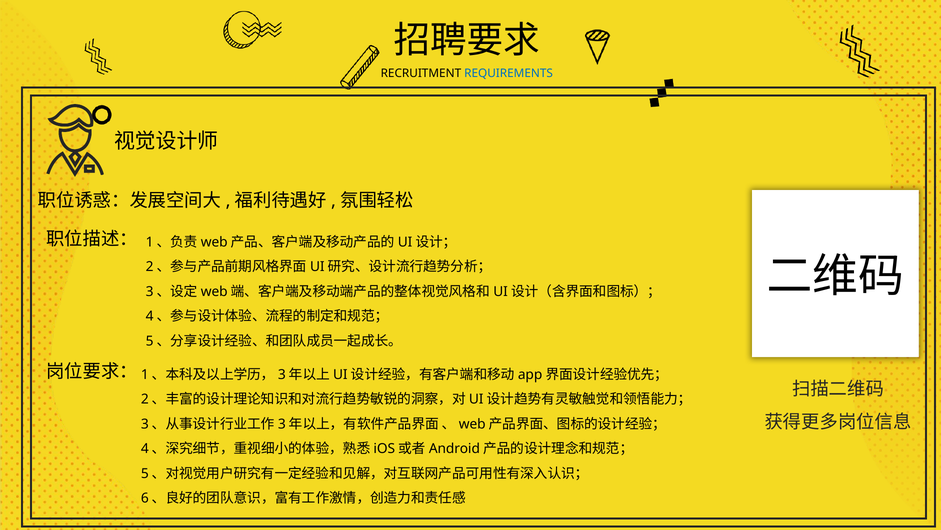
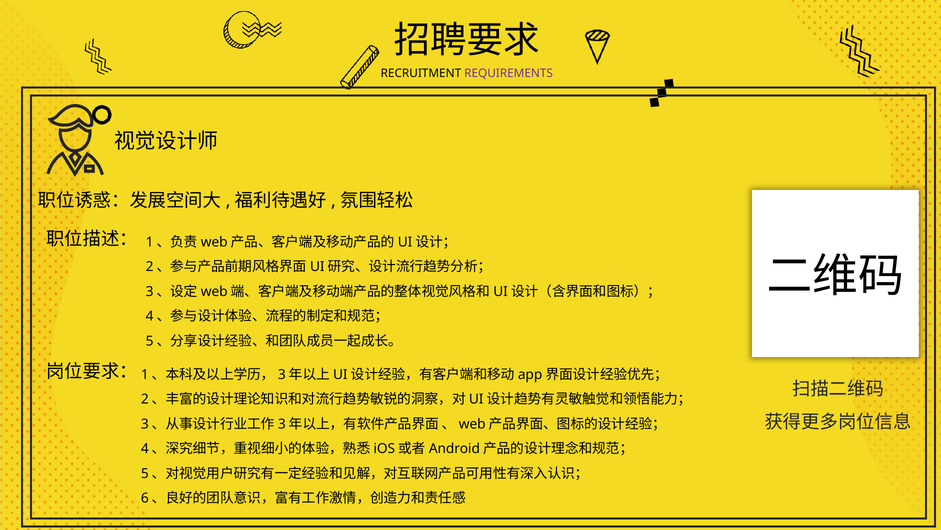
REQUIREMENTS colour: blue -> purple
